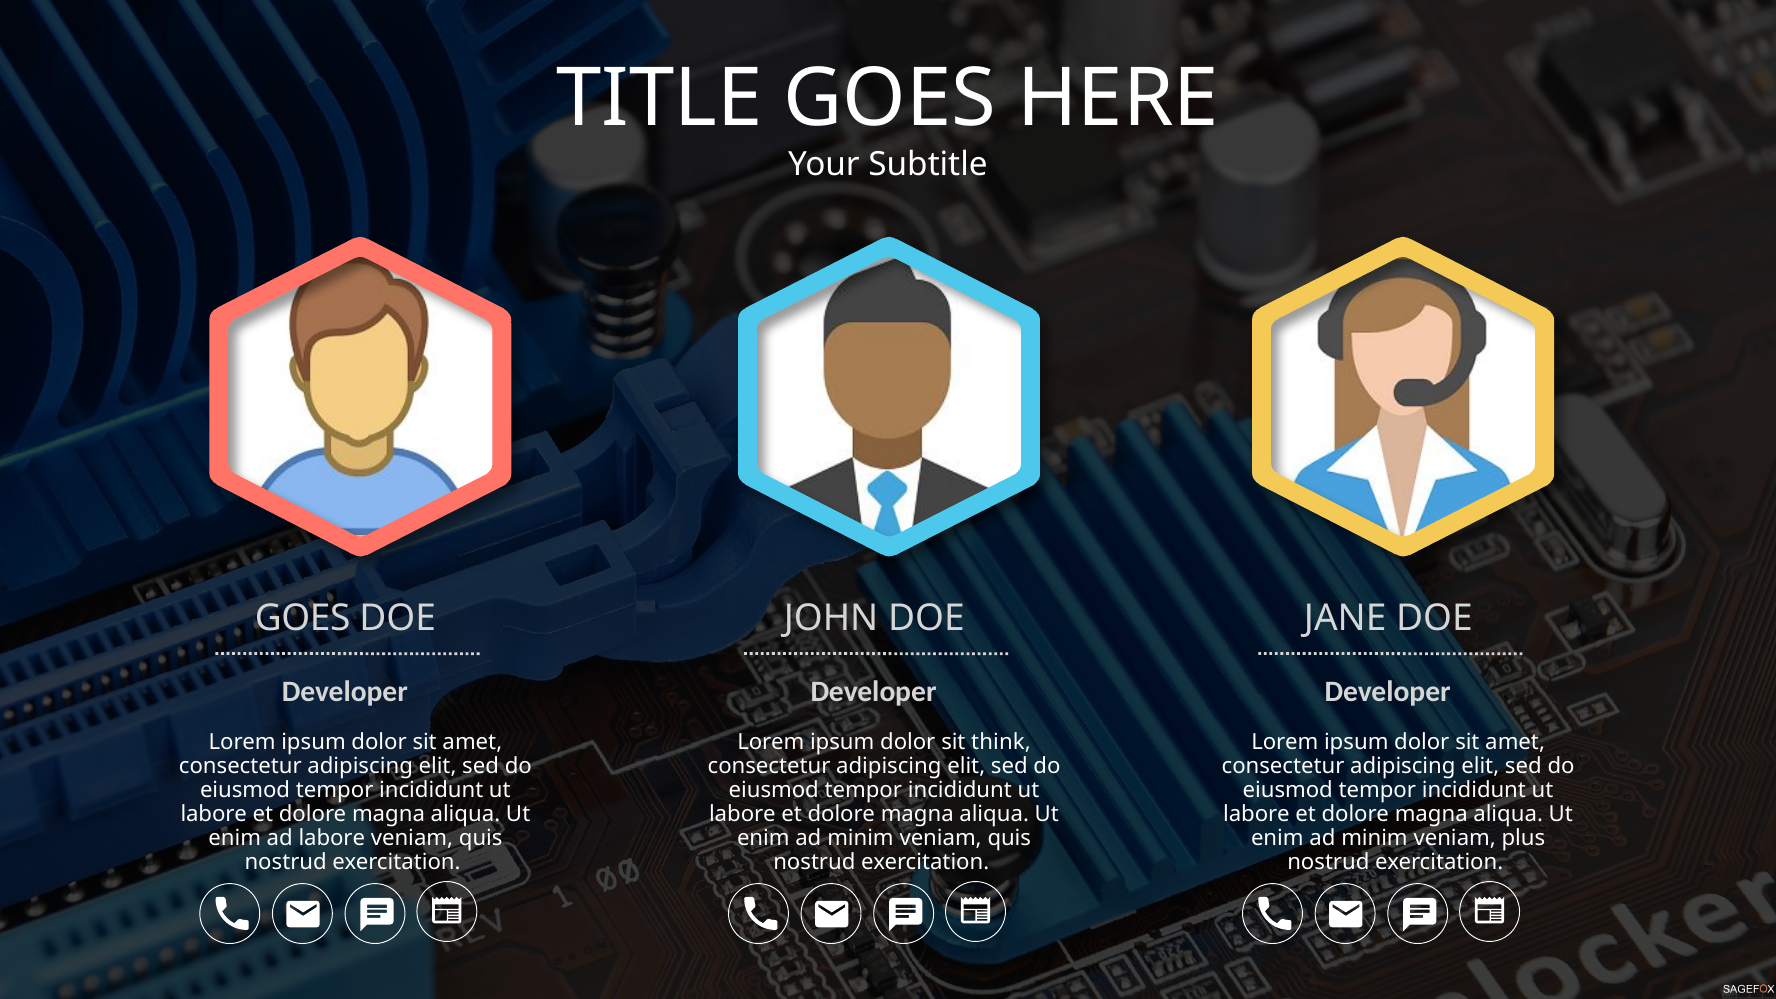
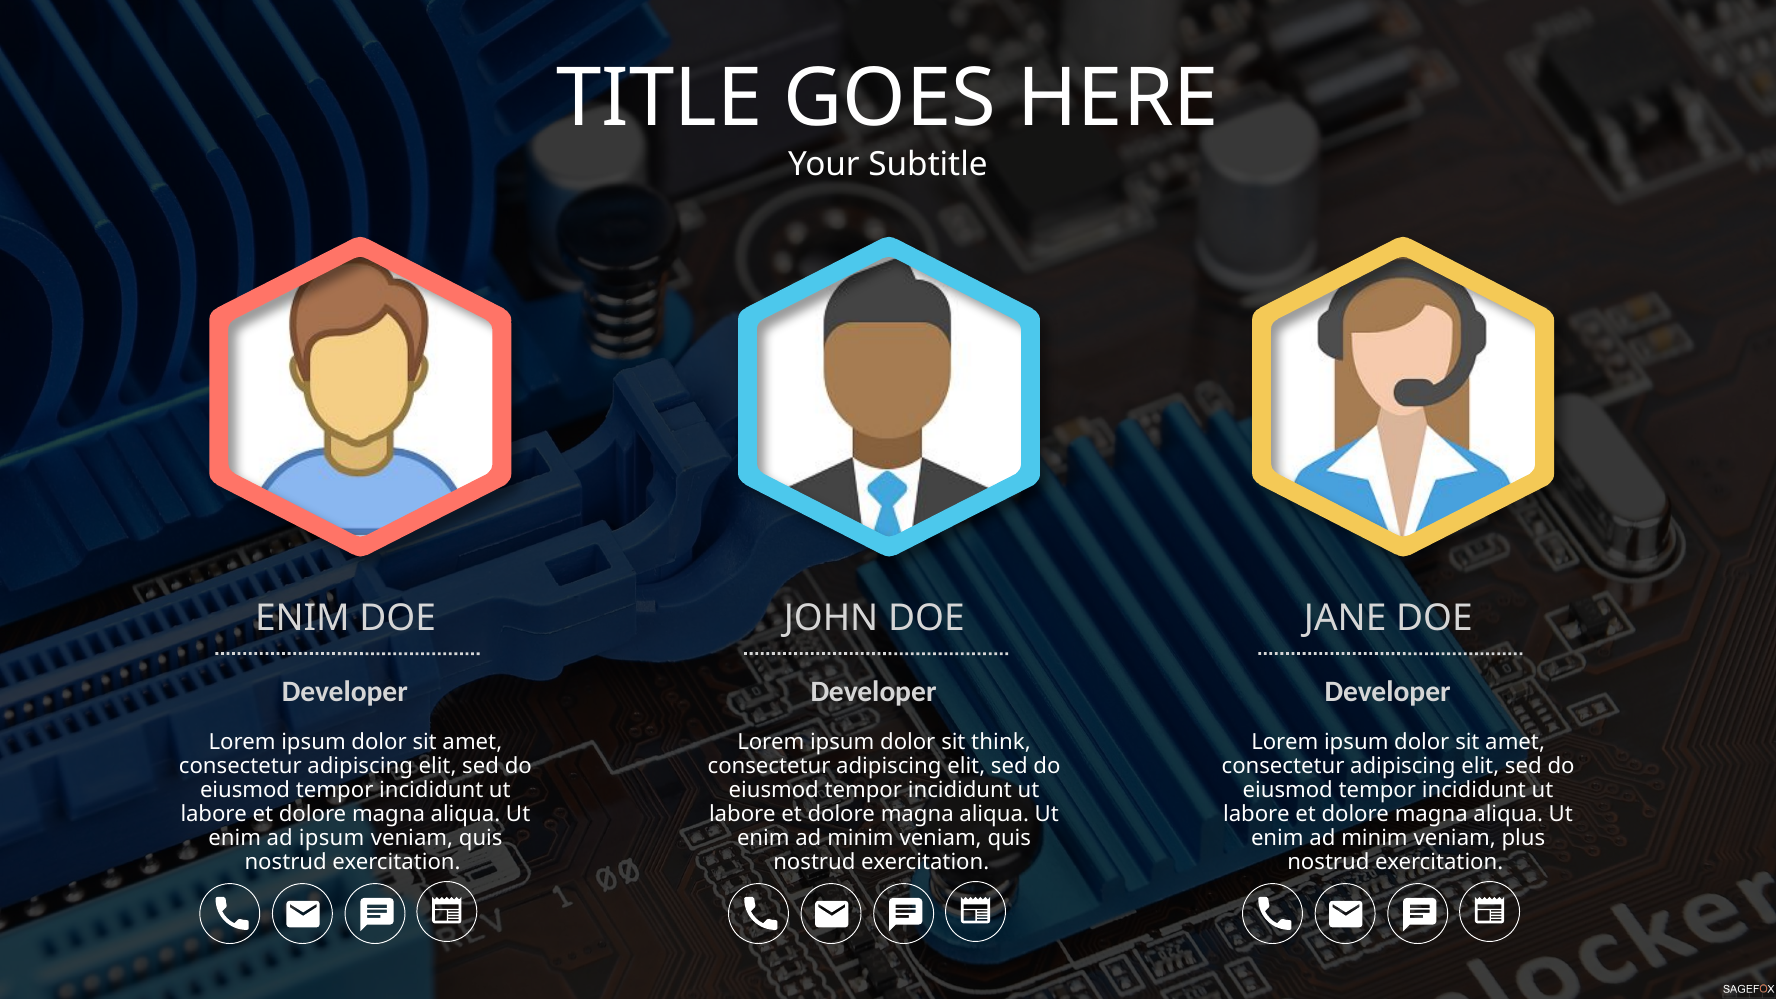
GOES at (303, 618): GOES -> ENIM
ad labore: labore -> ipsum
